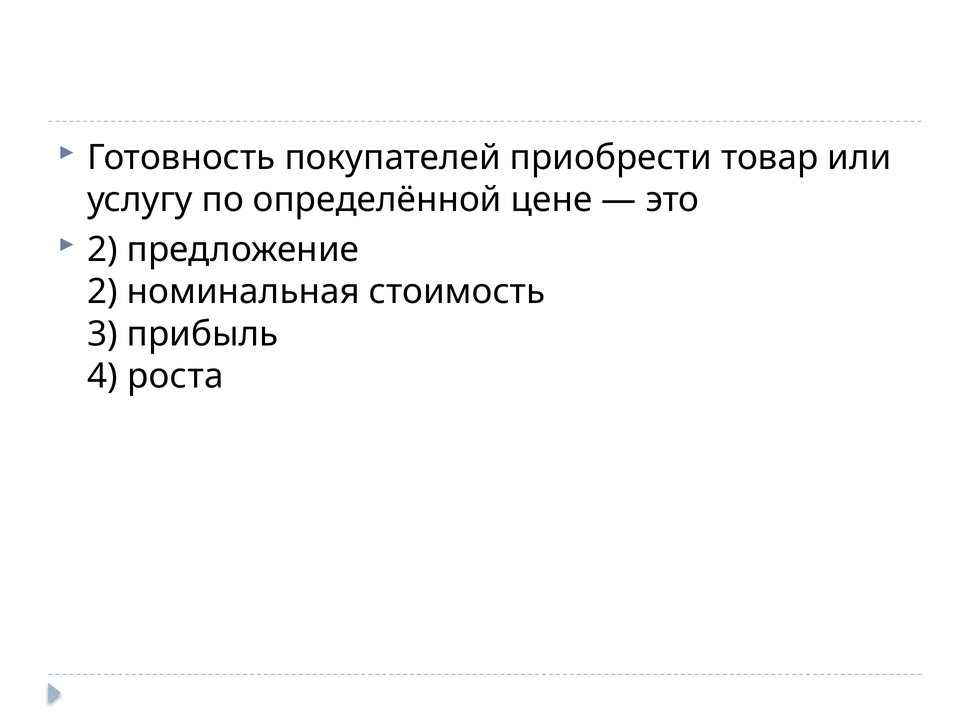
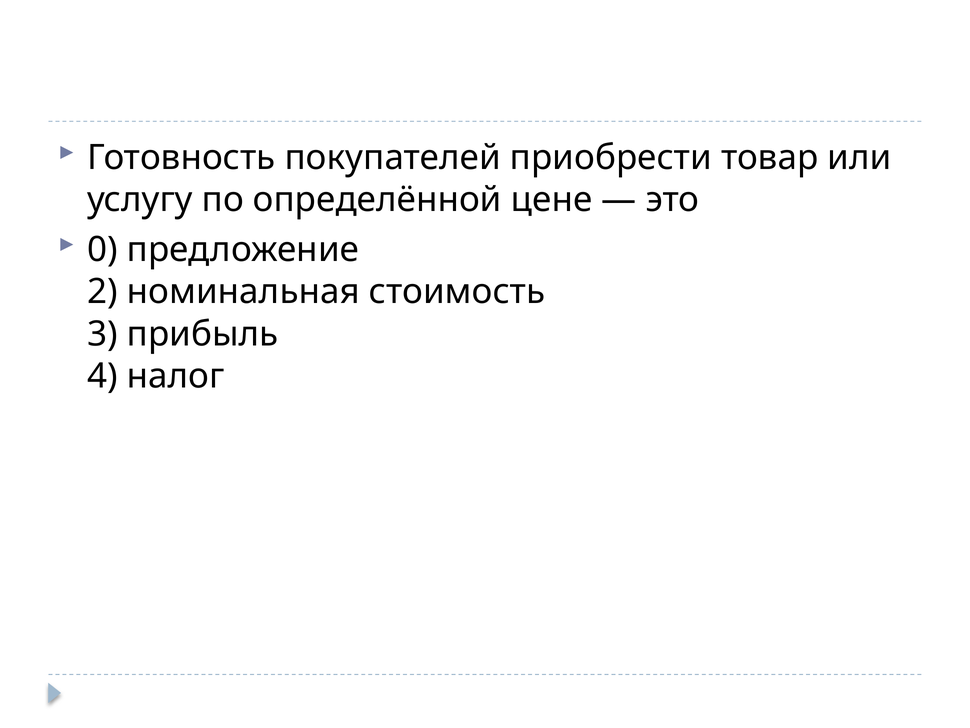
2 at (102, 250): 2 -> 0
роста: роста -> налог
